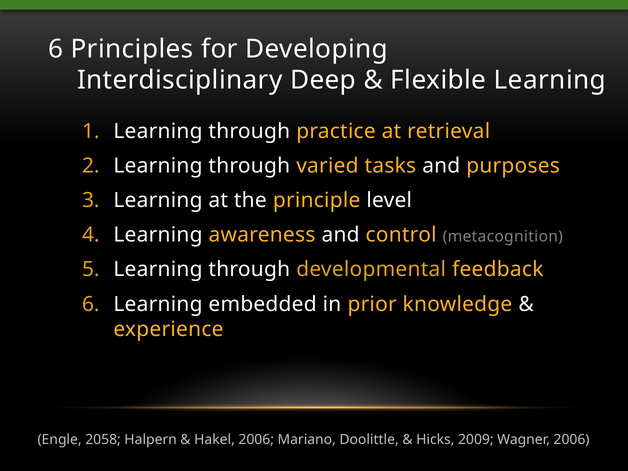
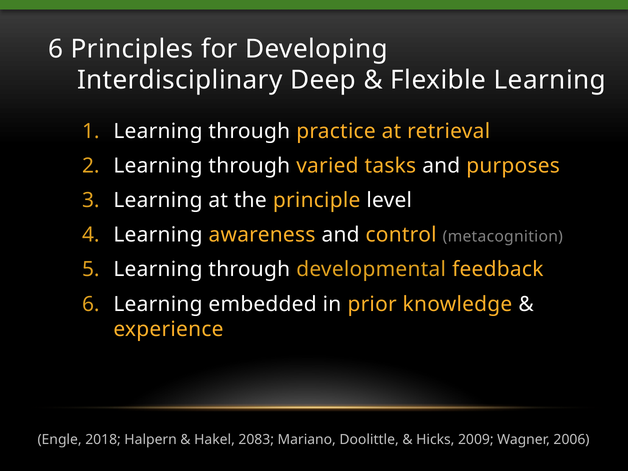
2058: 2058 -> 2018
Hakel 2006: 2006 -> 2083
